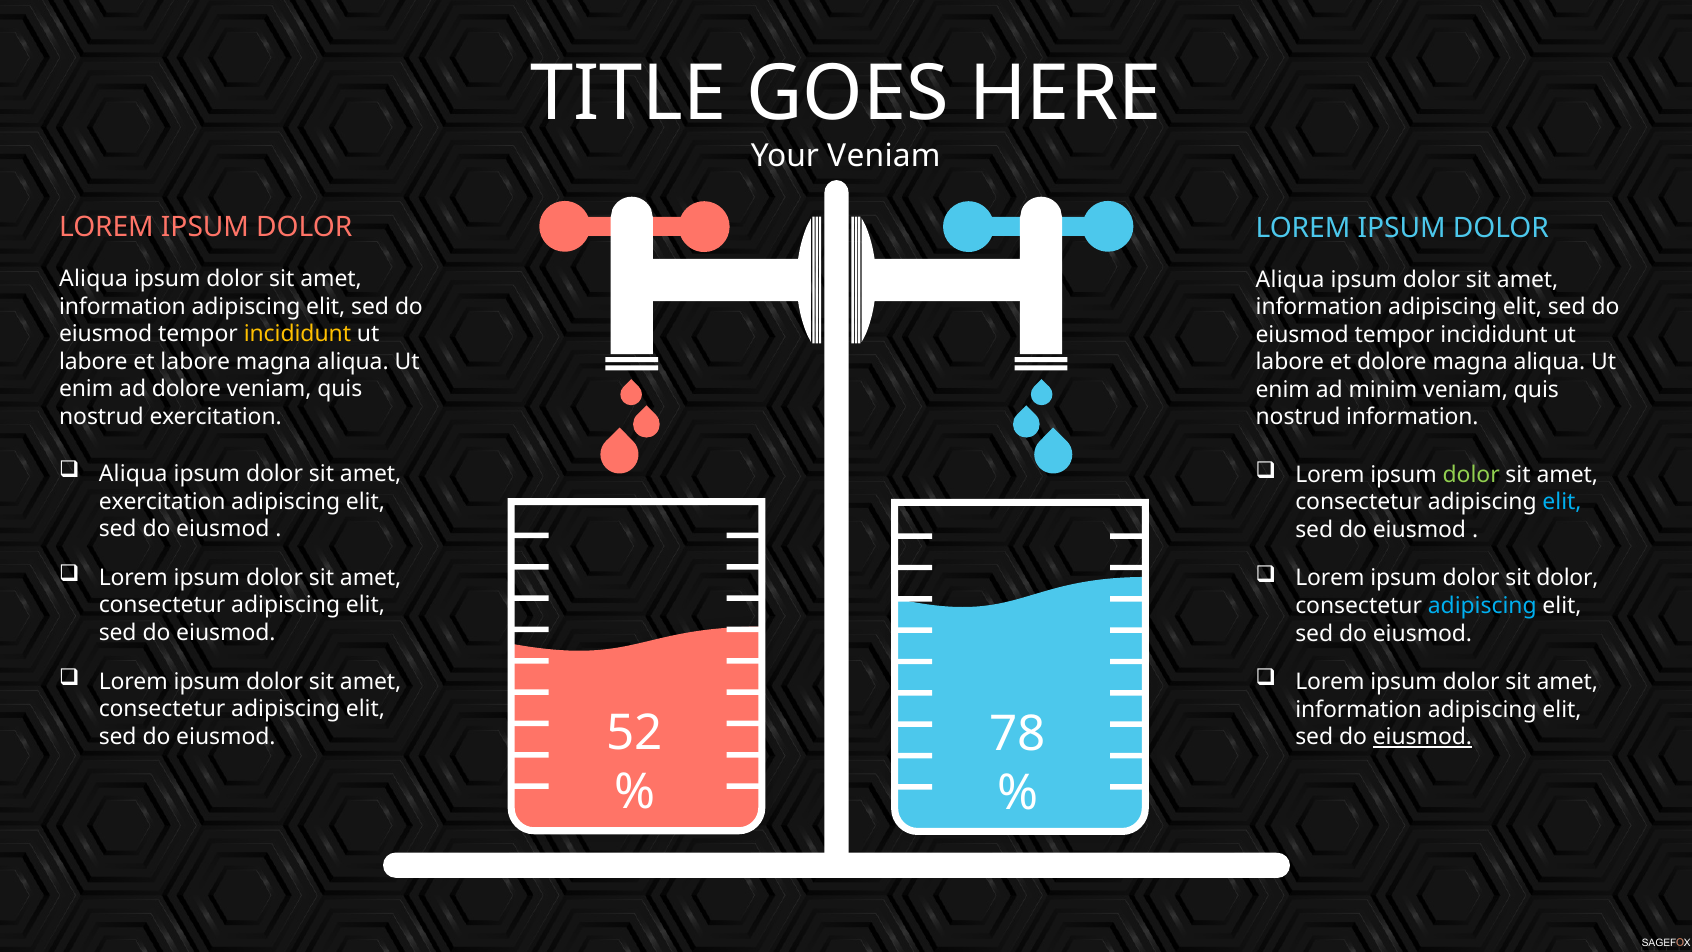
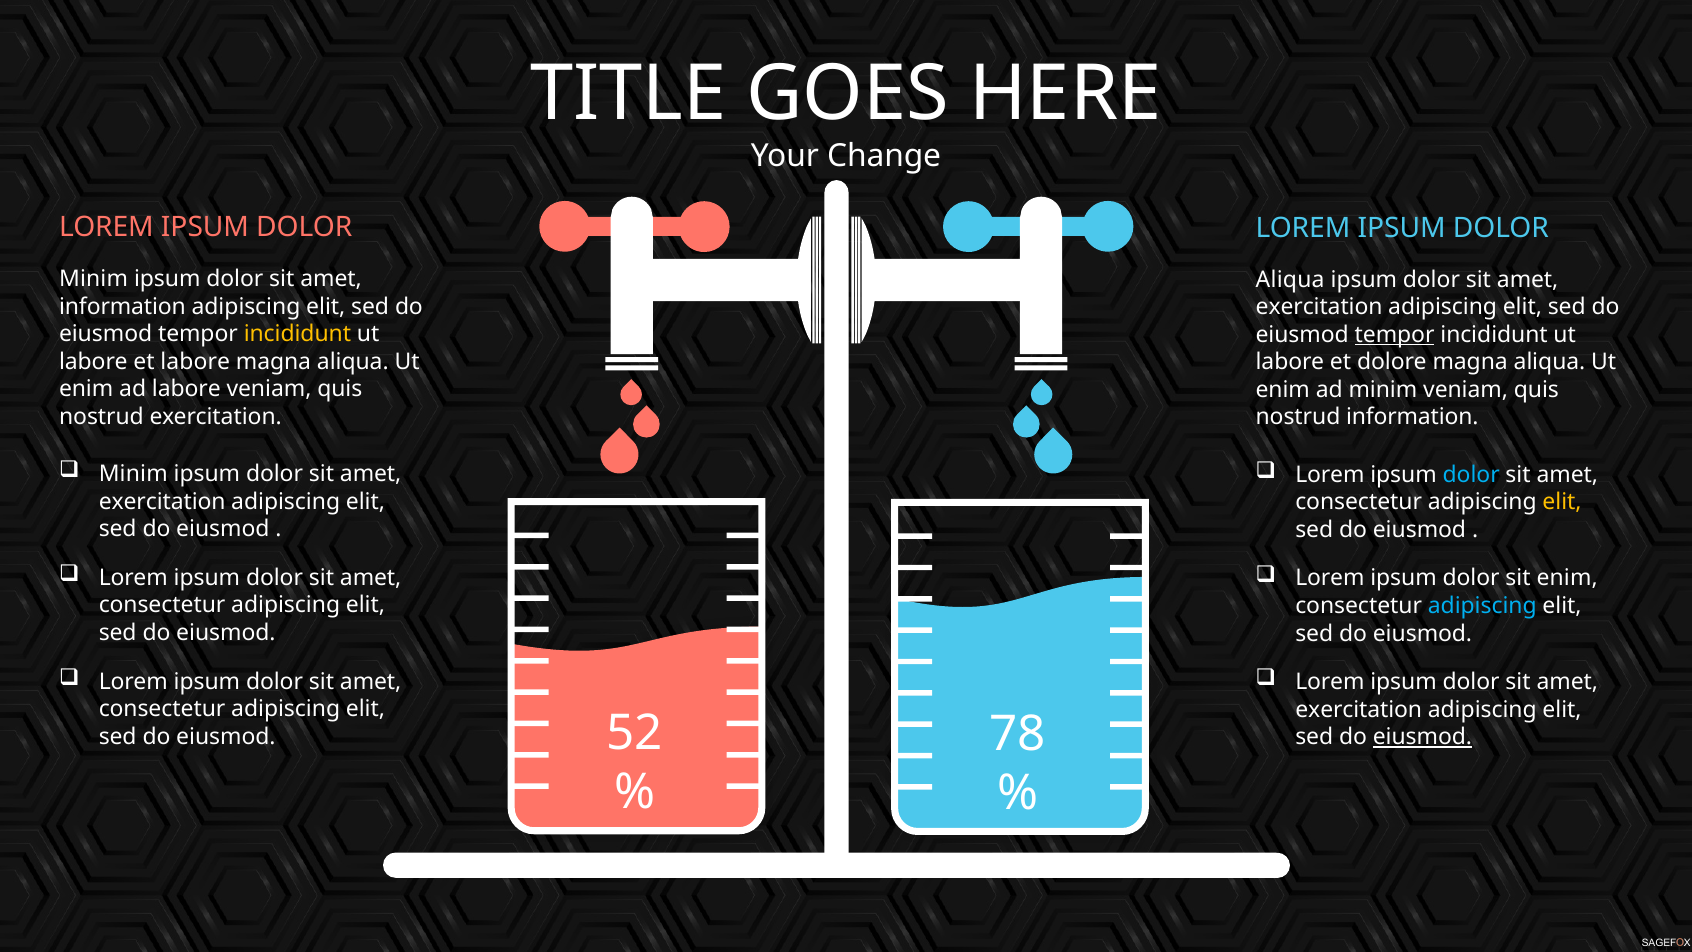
Your Veniam: Veniam -> Change
Aliqua at (94, 279): Aliqua -> Minim
information at (1319, 307): information -> exercitation
tempor at (1395, 335) underline: none -> present
ad dolore: dolore -> labore
Aliqua at (133, 474): Aliqua -> Minim
dolor at (1471, 474) colour: light green -> light blue
elit at (1562, 502) colour: light blue -> yellow
sit dolor: dolor -> enim
information at (1359, 710): information -> exercitation
